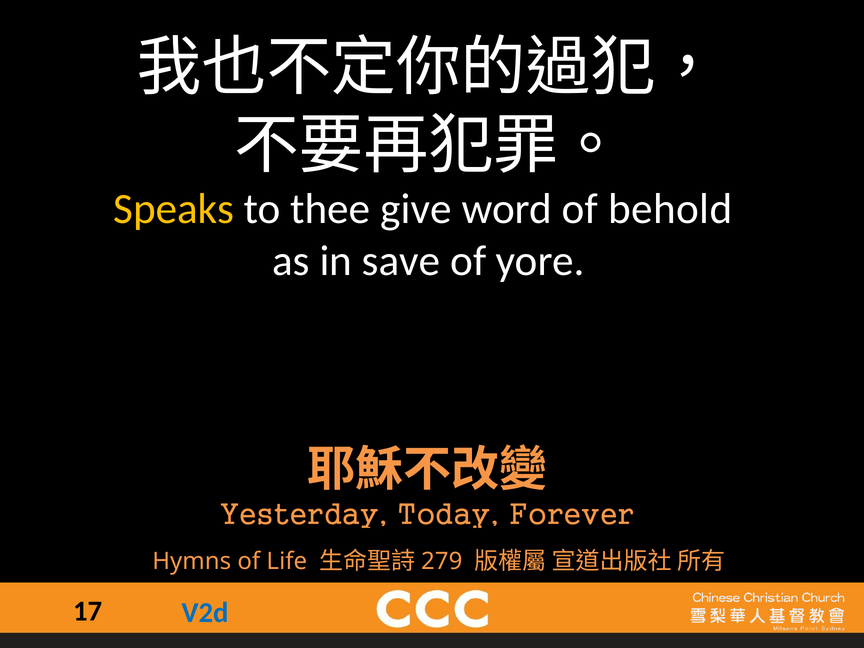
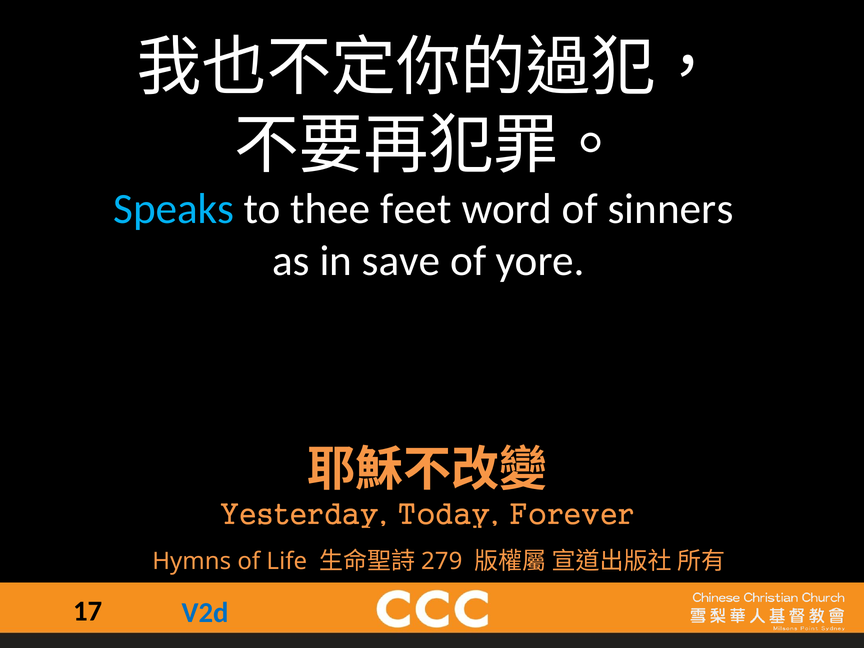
Speaks colour: yellow -> light blue
give: give -> feet
behold: behold -> sinners
